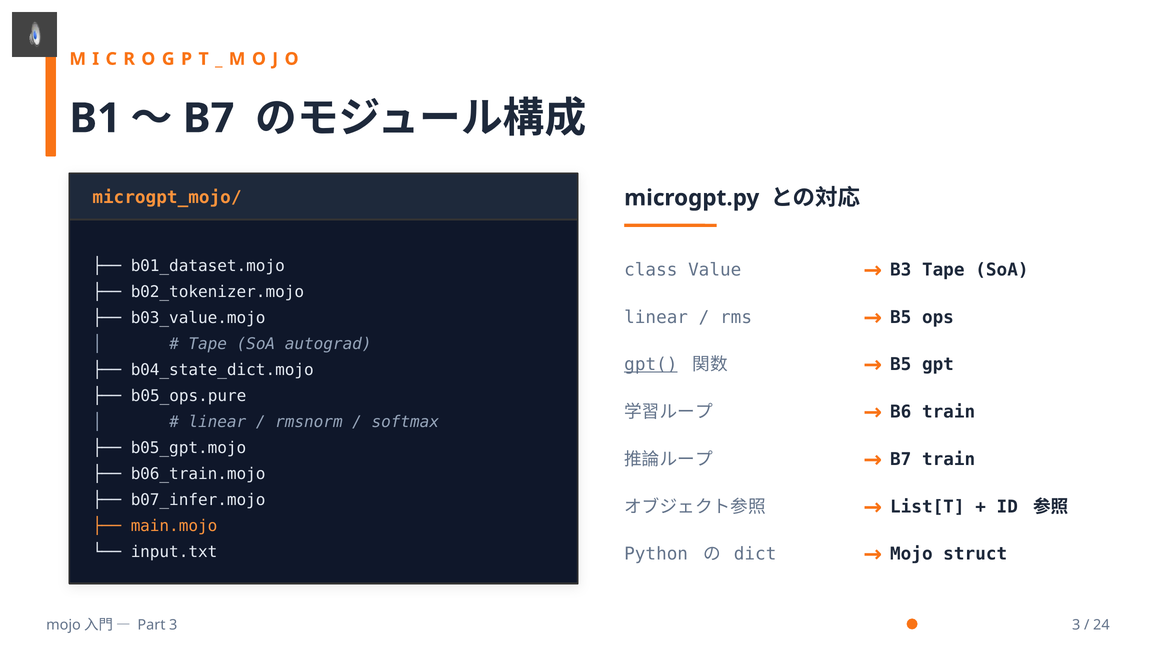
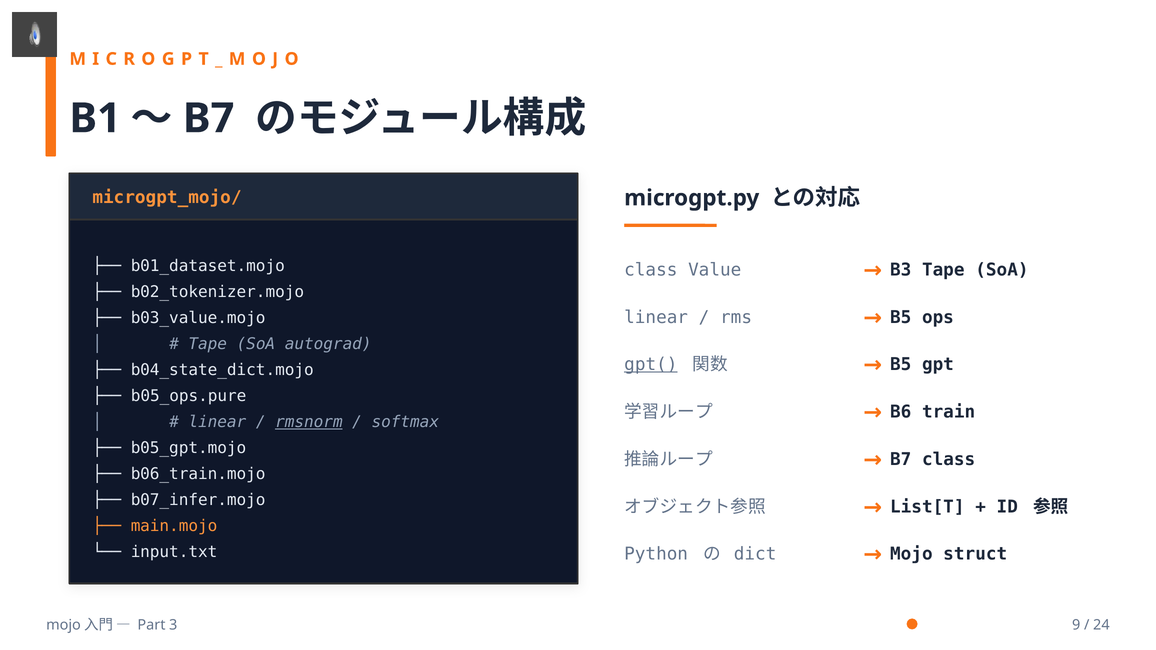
rmsnorm underline: none -> present
B7 train: train -> class
3 3: 3 -> 9
